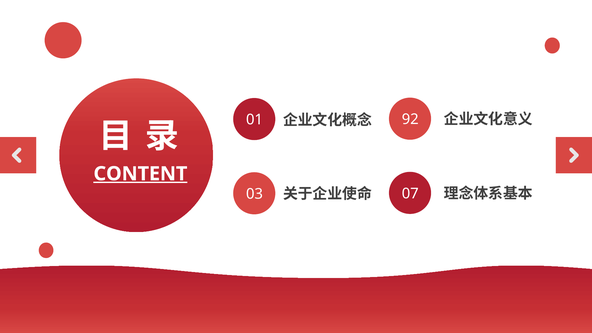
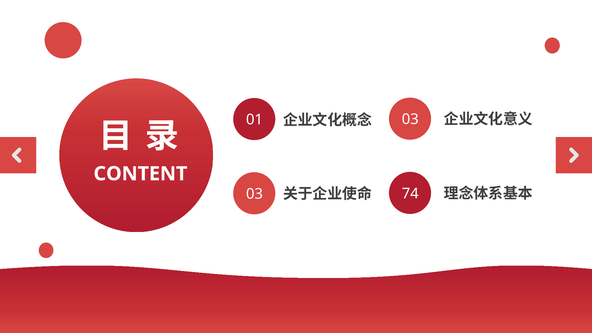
01 92: 92 -> 03
CONTENT underline: present -> none
07: 07 -> 74
